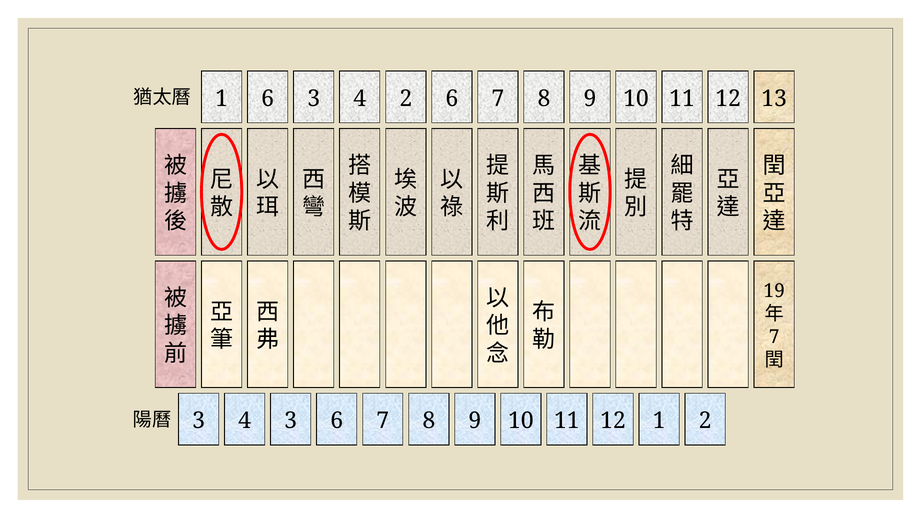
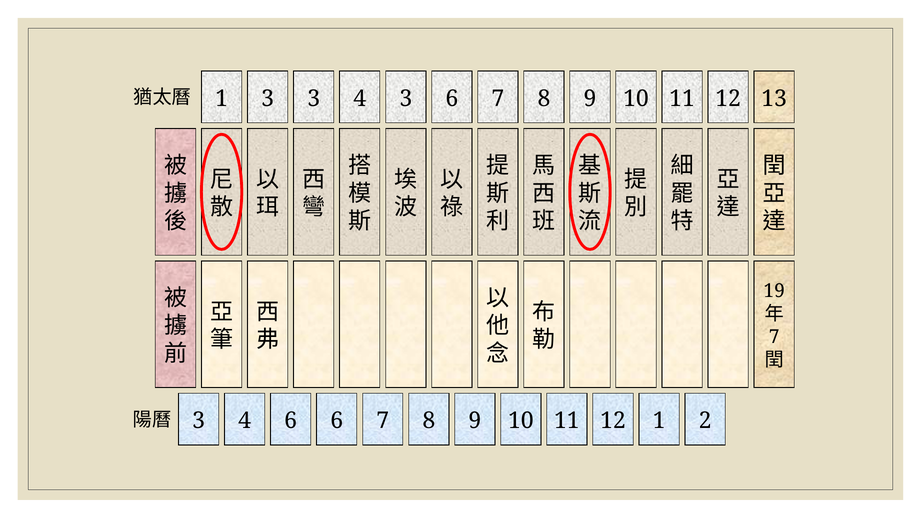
1 6: 6 -> 3
4 2: 2 -> 3
4 3: 3 -> 6
